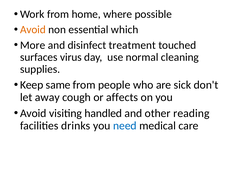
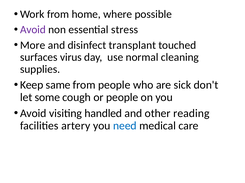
Avoid at (33, 30) colour: orange -> purple
which: which -> stress
treatment: treatment -> transplant
away: away -> some
or affects: affects -> people
drinks: drinks -> artery
